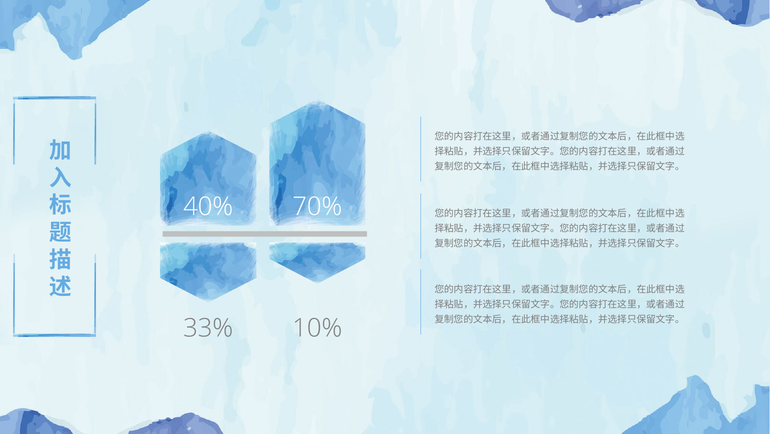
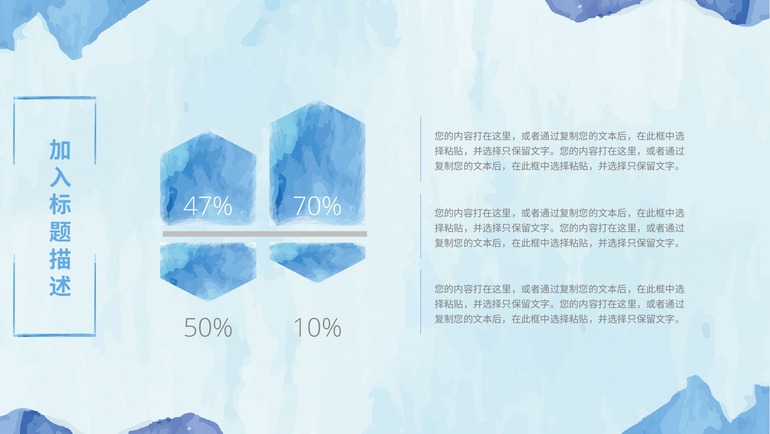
40%: 40% -> 47%
33%: 33% -> 50%
